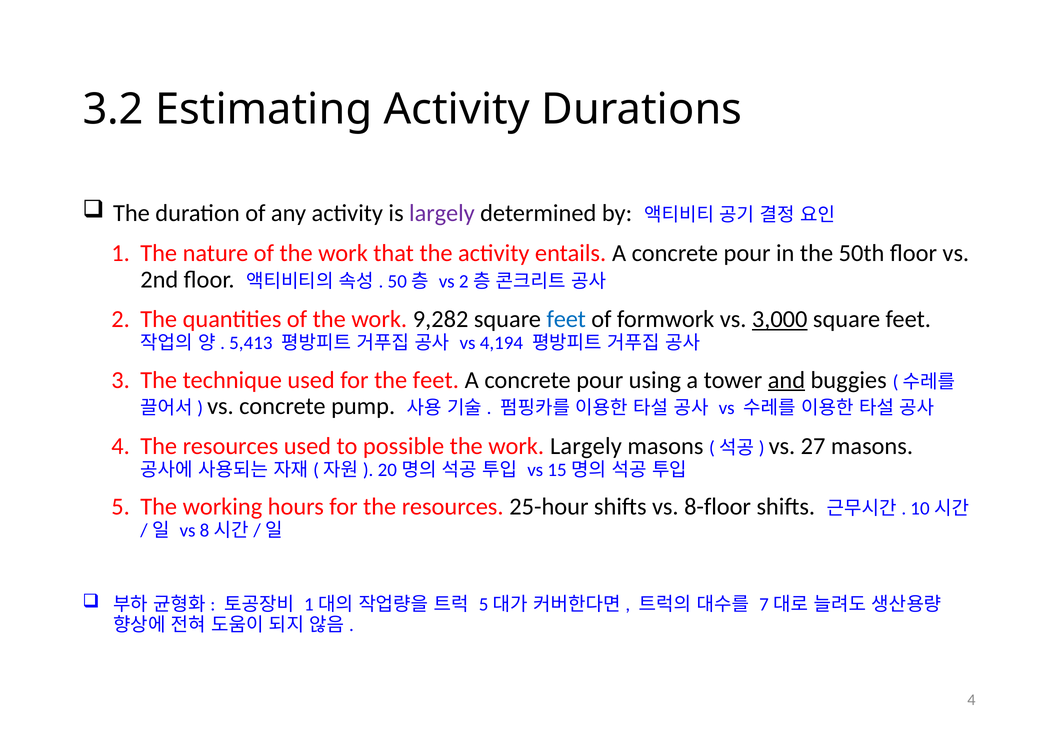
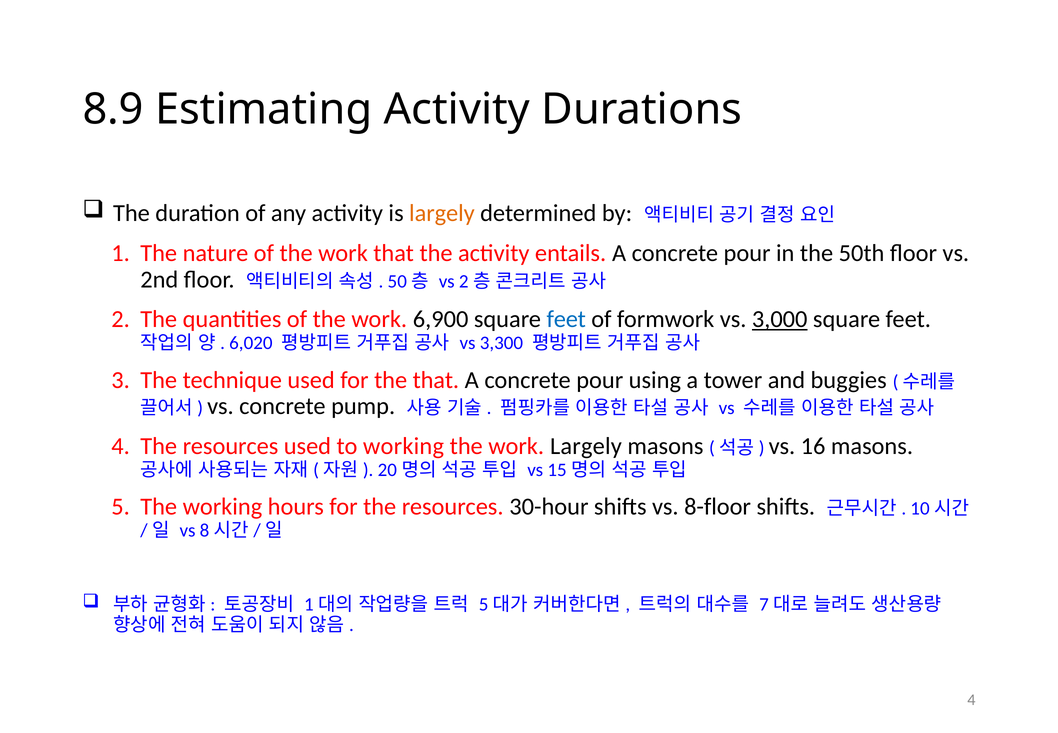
3.2: 3.2 -> 8.9
largely at (442, 213) colour: purple -> orange
9,282: 9,282 -> 6,900
5,413: 5,413 -> 6,020
4,194: 4,194 -> 3,300
the feet: feet -> that
and underline: present -> none
to possible: possible -> working
27: 27 -> 16
25-hour: 25-hour -> 30-hour
